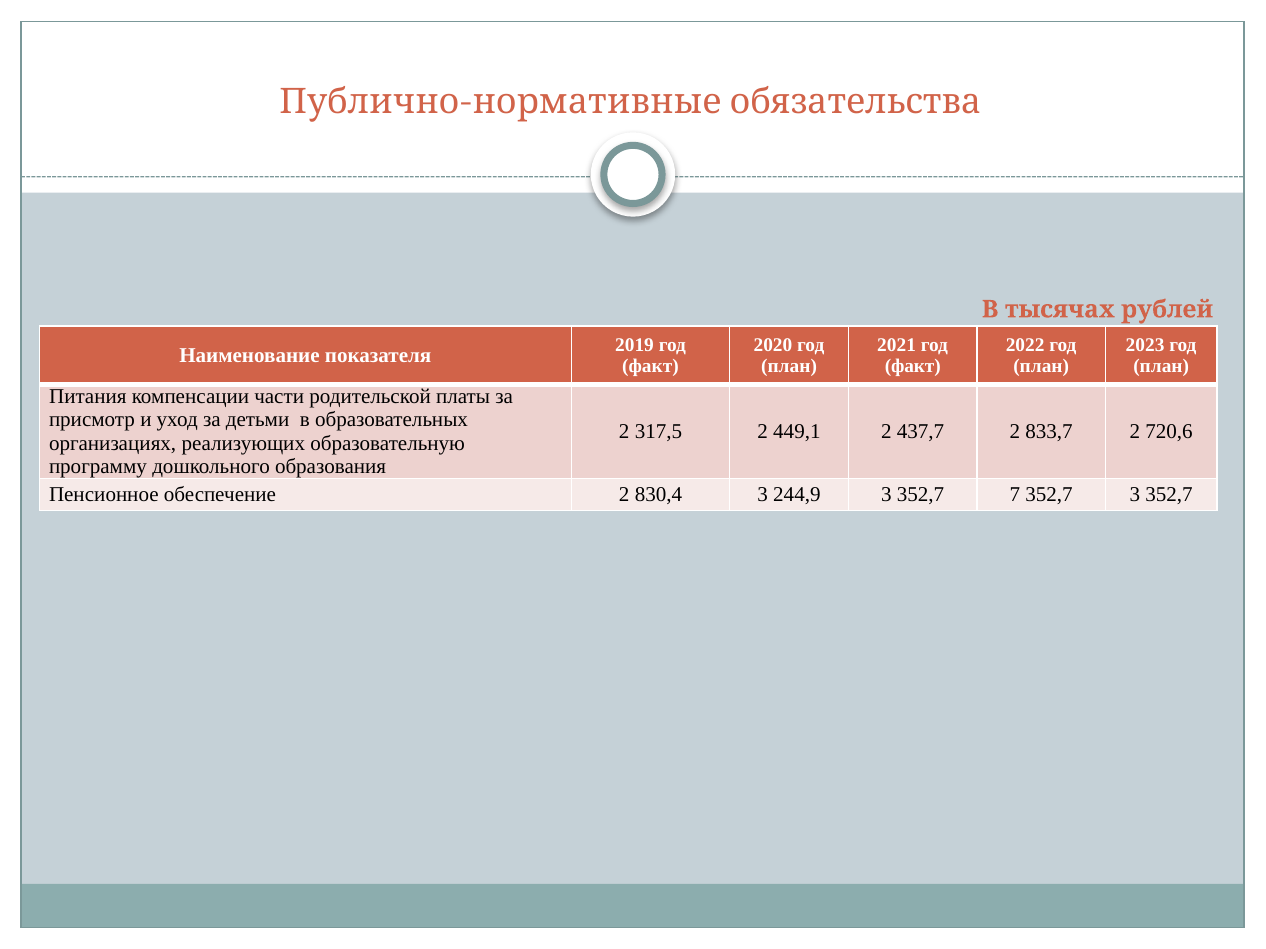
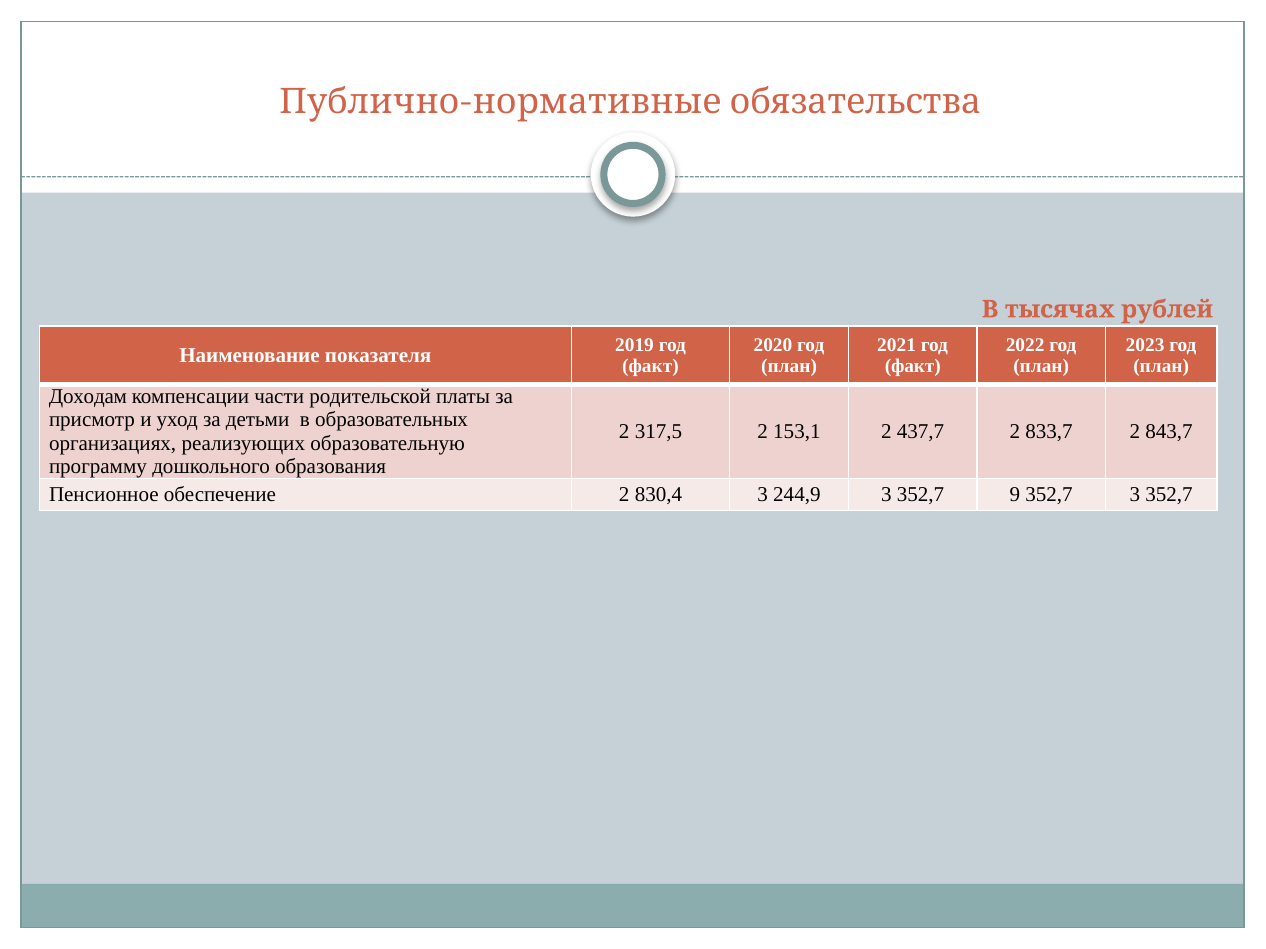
Питания: Питания -> Доходам
449,1: 449,1 -> 153,1
720,6: 720,6 -> 843,7
7: 7 -> 9
